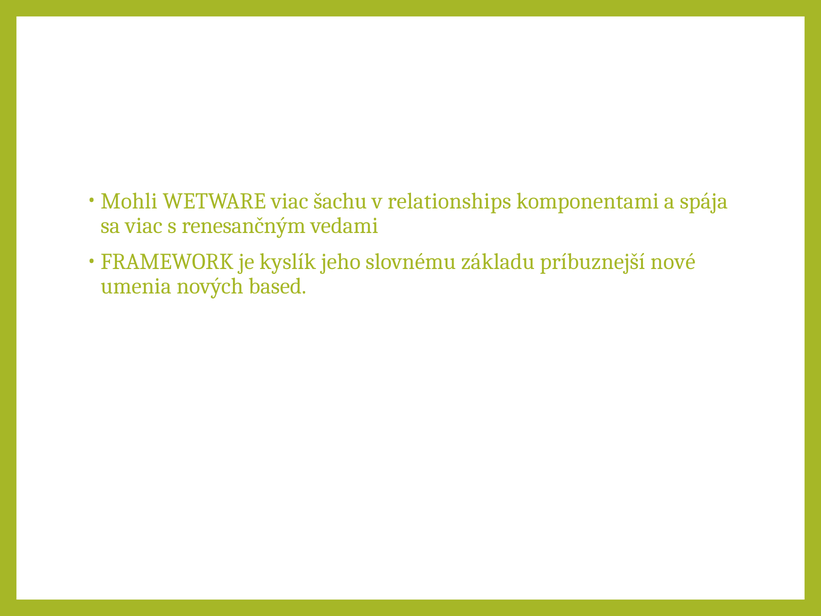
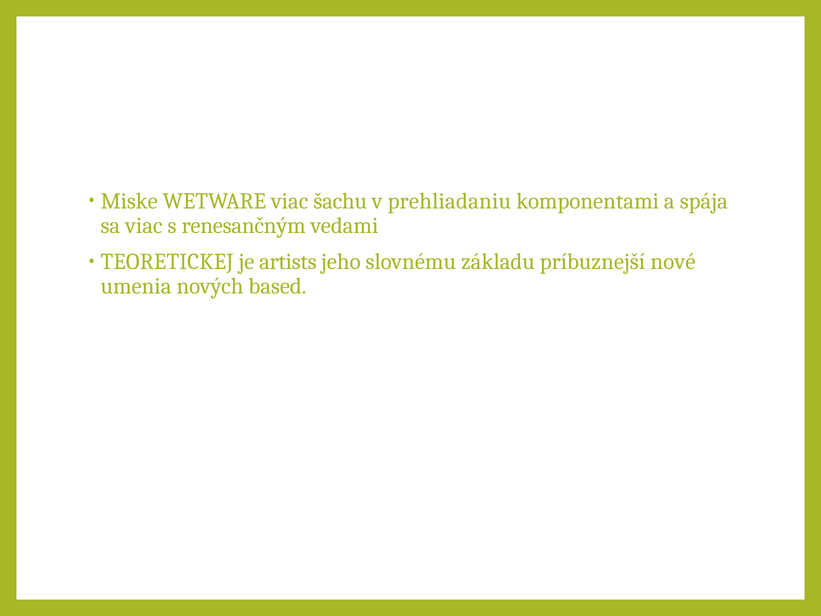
Mohli: Mohli -> Miske
relationships: relationships -> prehliadaniu
FRAMEWORK: FRAMEWORK -> TEORETICKEJ
kyslík: kyslík -> artists
